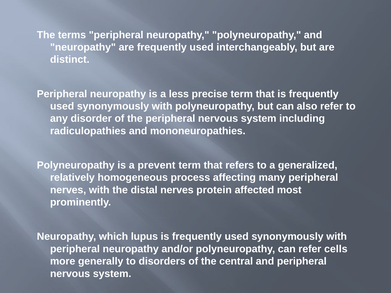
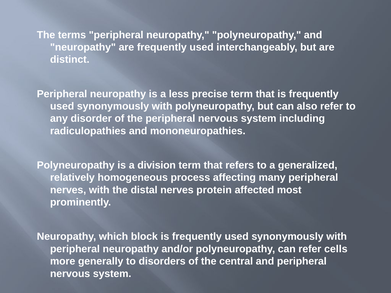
prevent: prevent -> division
lupus: lupus -> block
